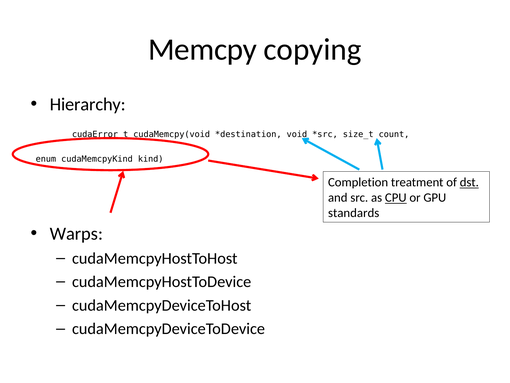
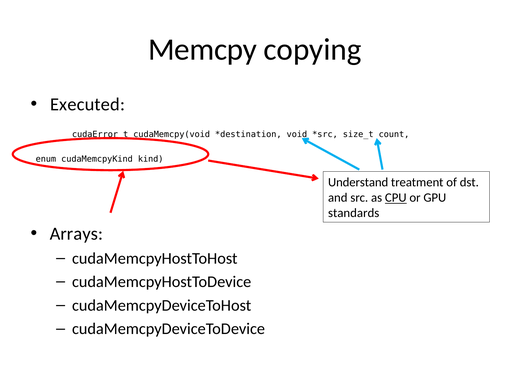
Hierarchy: Hierarchy -> Executed
Completion: Completion -> Understand
dst underline: present -> none
Warps: Warps -> Arrays
